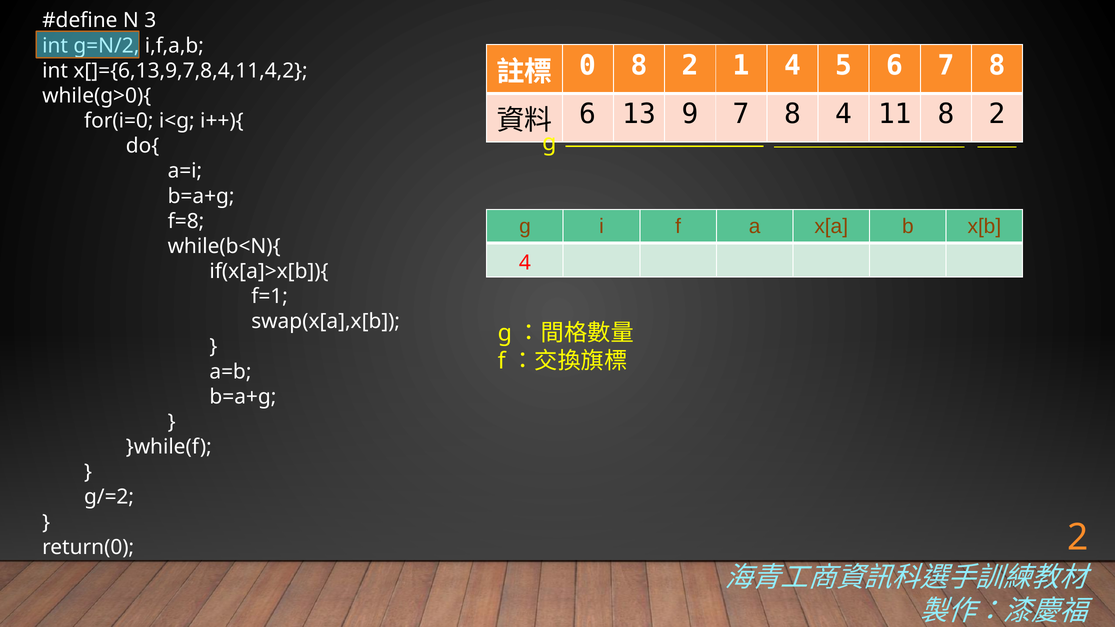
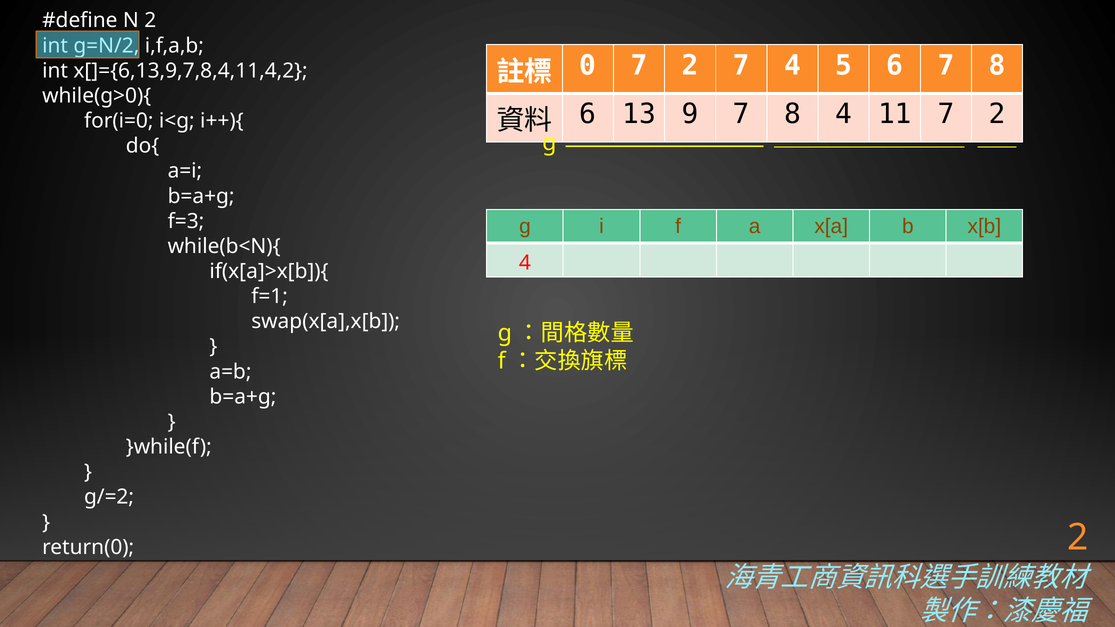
3 at (150, 21): 3 -> 2
0 8: 8 -> 7
2 1: 1 -> 7
11 8: 8 -> 7
f=8: f=8 -> f=3
